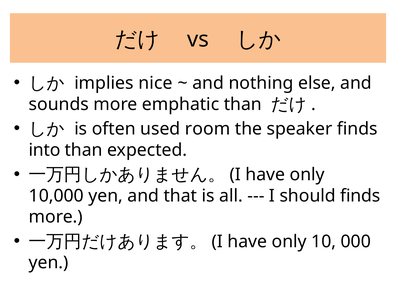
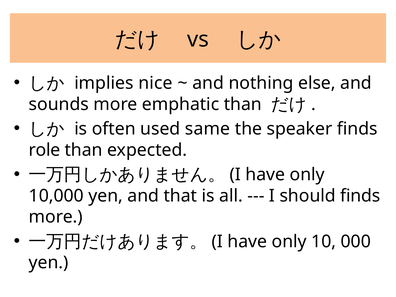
room: room -> same
into: into -> role
